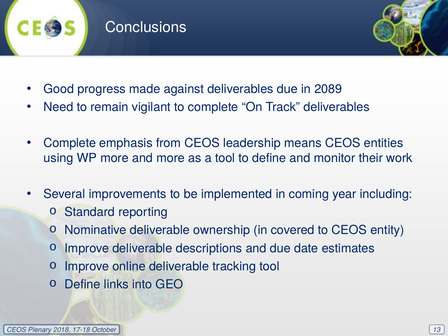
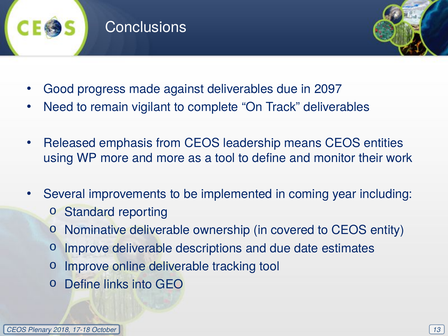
2089: 2089 -> 2097
Complete at (70, 143): Complete -> Released
